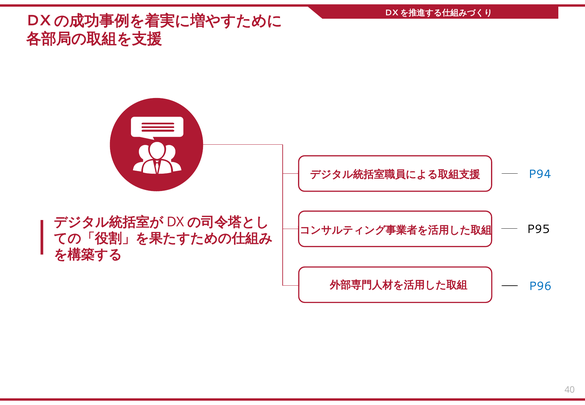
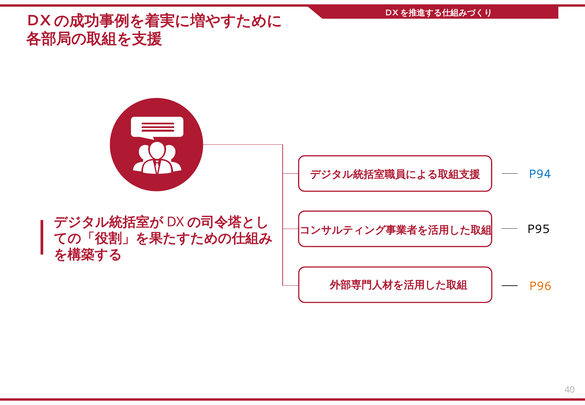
P96 colour: blue -> orange
